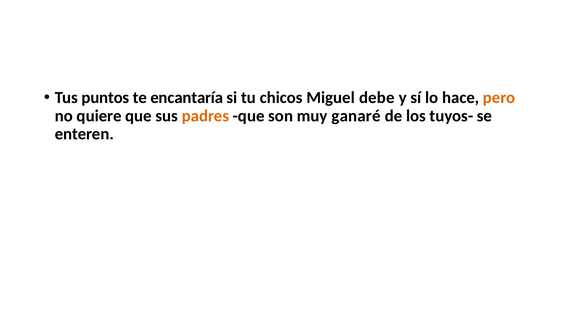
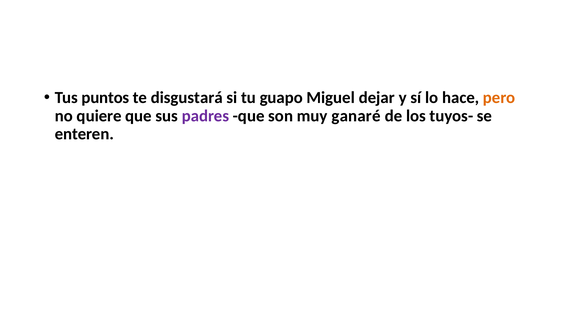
encantaría: encantaría -> disgustará
chicos: chicos -> guapo
debe: debe -> dejar
padres colour: orange -> purple
